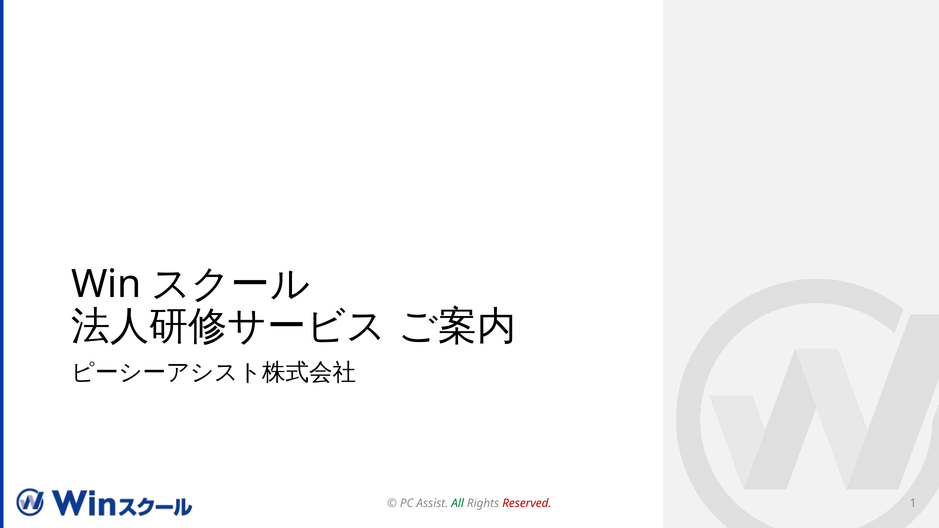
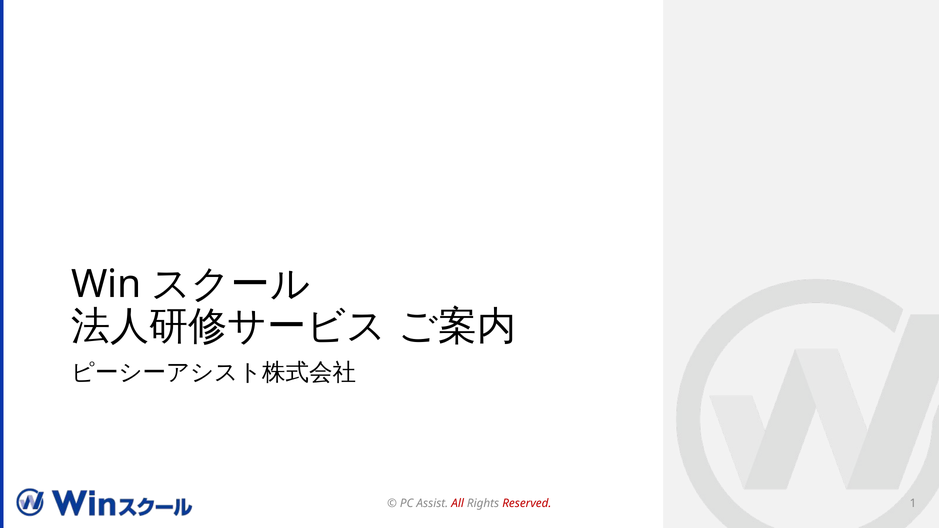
All colour: green -> red
